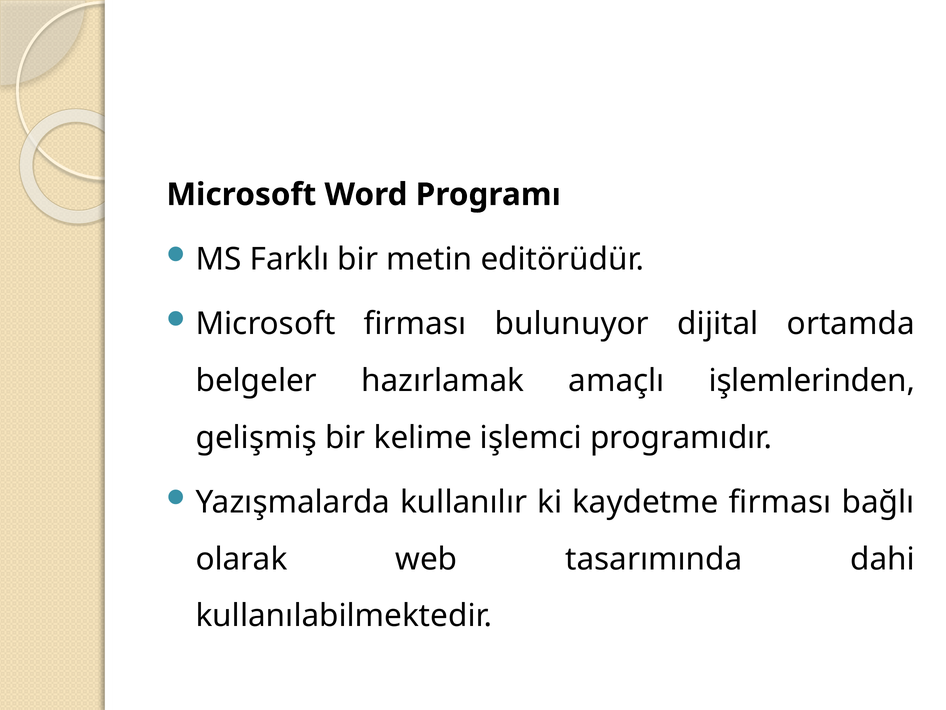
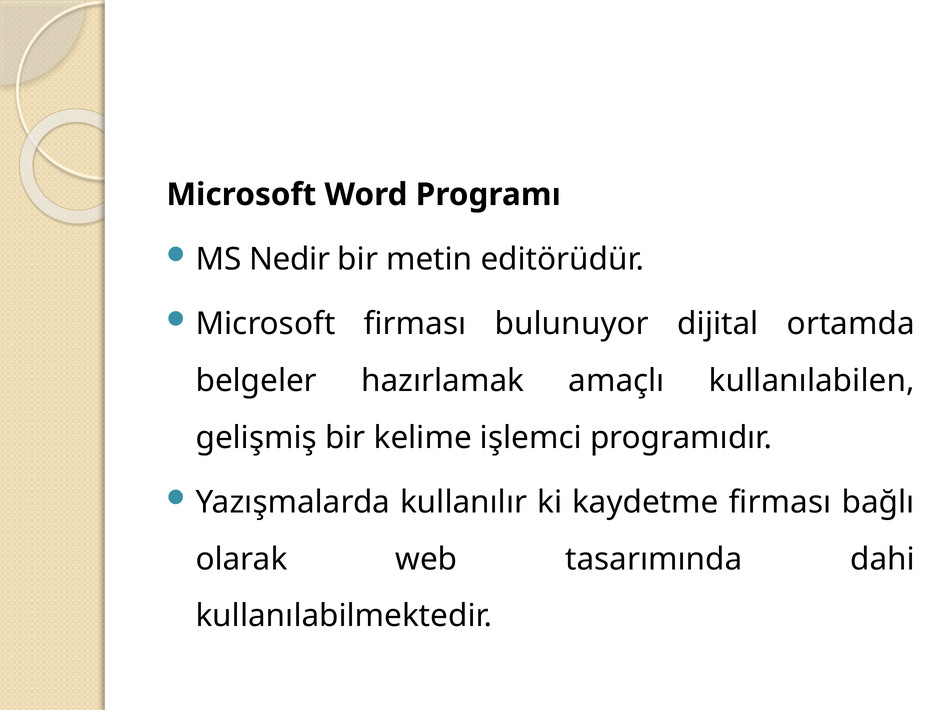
Farklı: Farklı -> Nedir
işlemlerinden: işlemlerinden -> kullanılabilen
